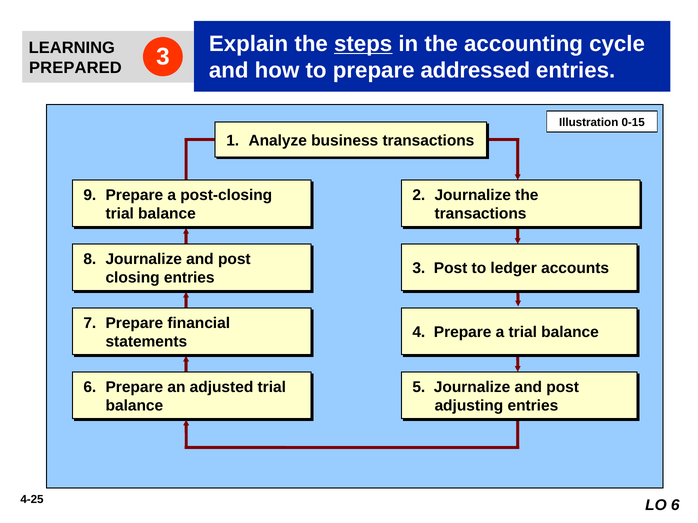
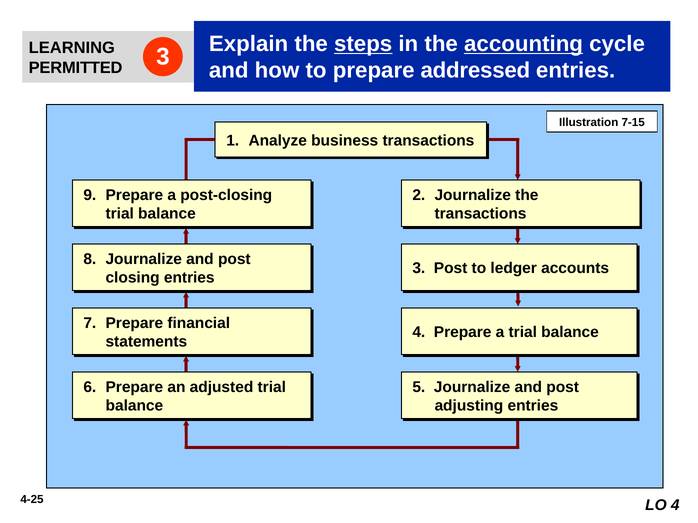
accounting underline: none -> present
PREPARED: PREPARED -> PERMITTED
0-15: 0-15 -> 7-15
LO 6: 6 -> 4
